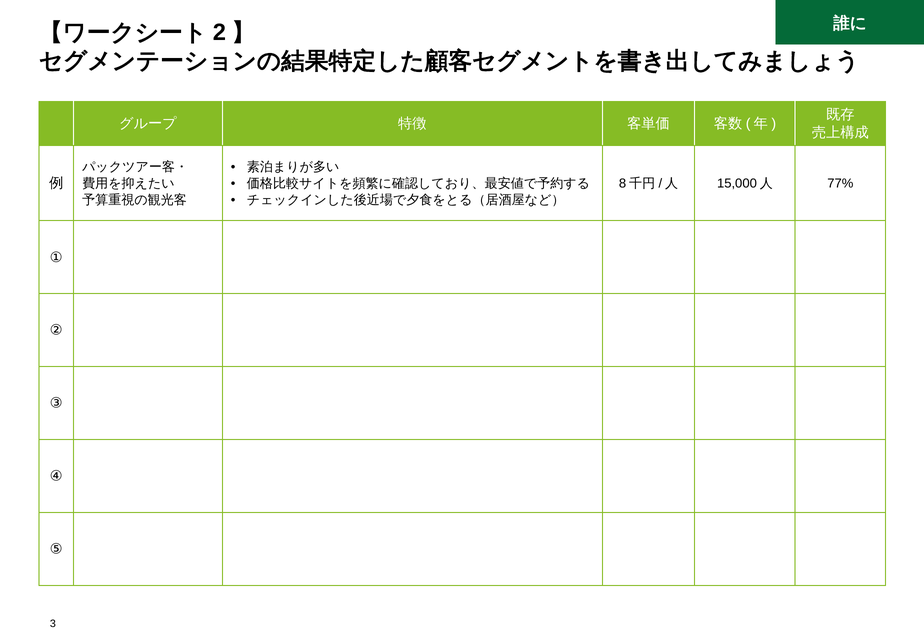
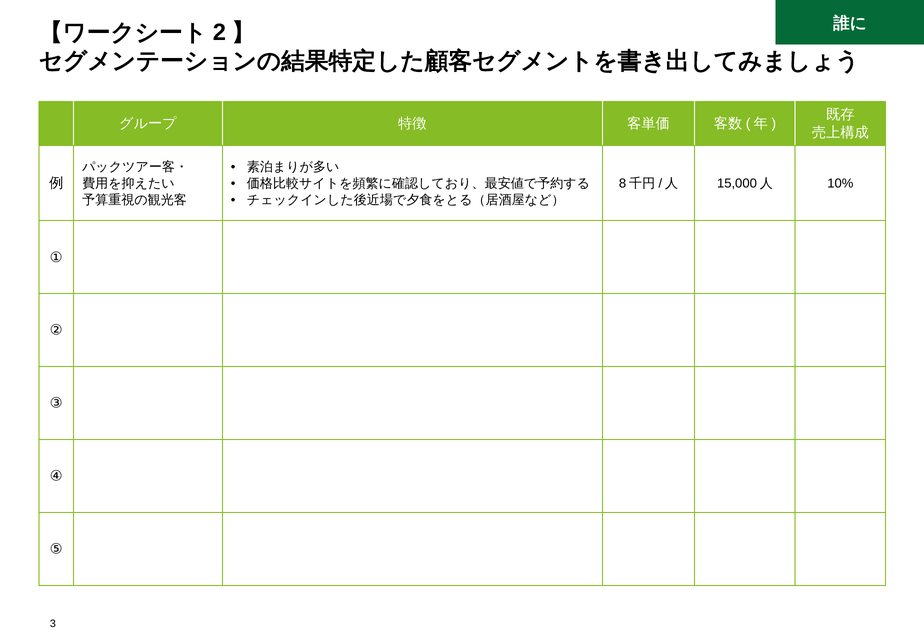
77%: 77% -> 10%
